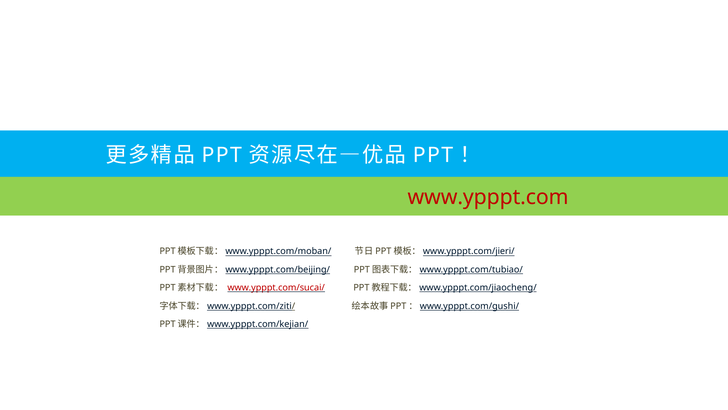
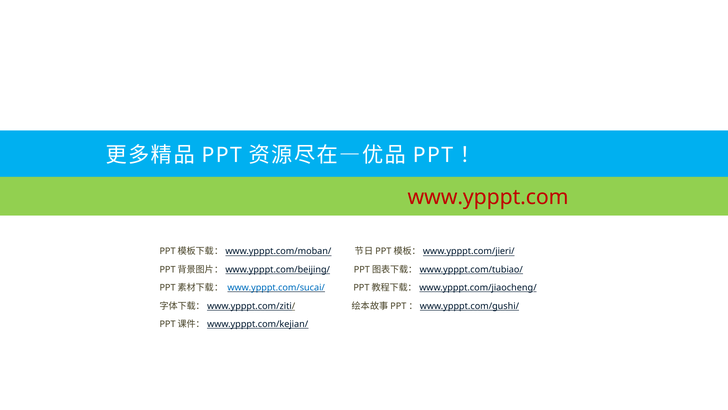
www.ypppt.com/sucai/ colour: red -> blue
